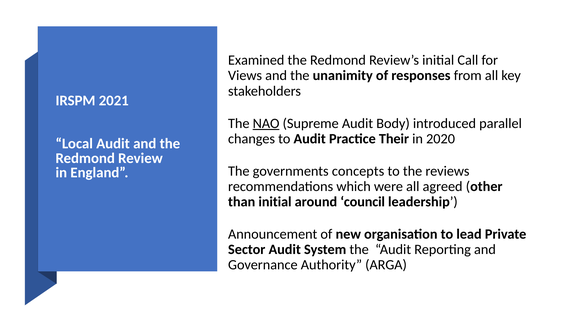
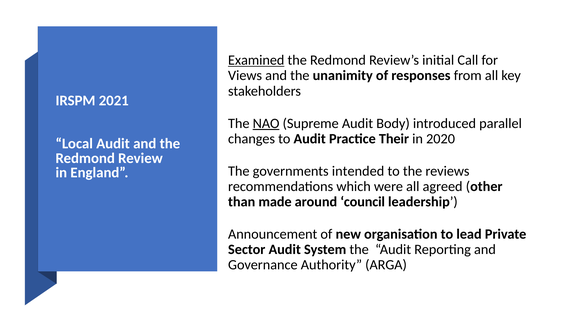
Examined underline: none -> present
concepts: concepts -> intended
than initial: initial -> made
